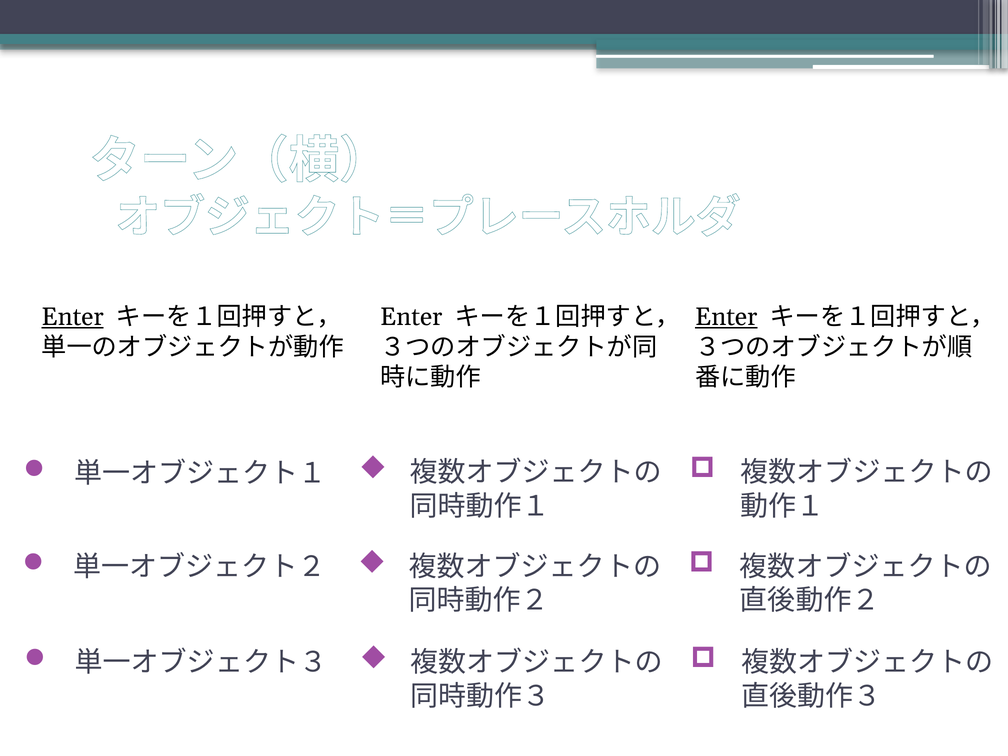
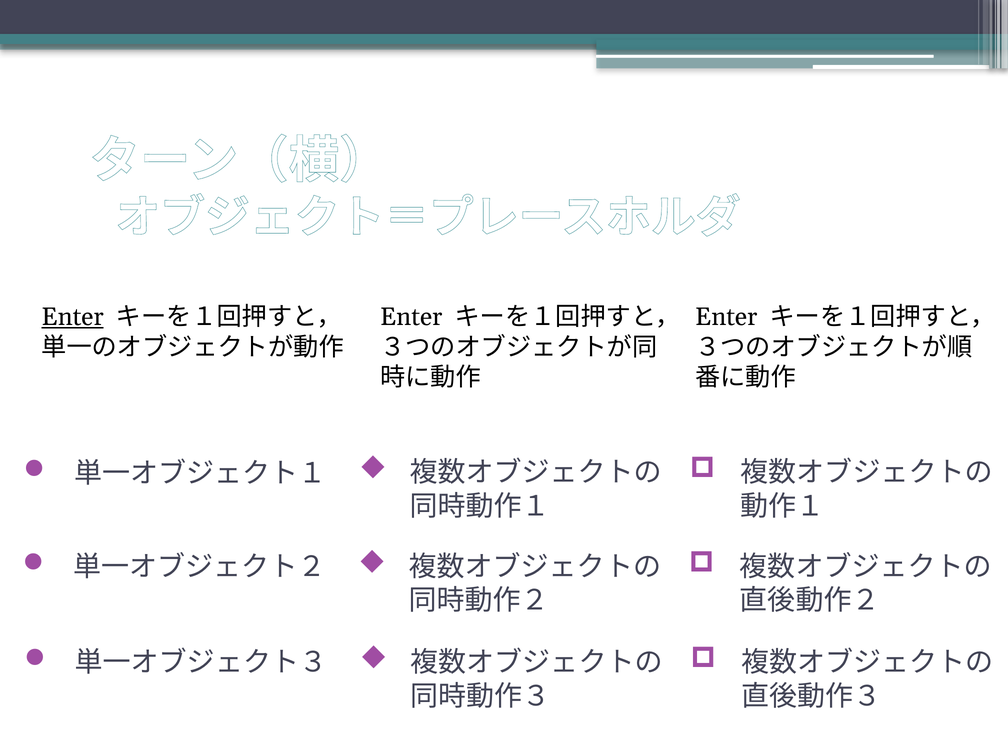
Enter at (726, 317) underline: present -> none
